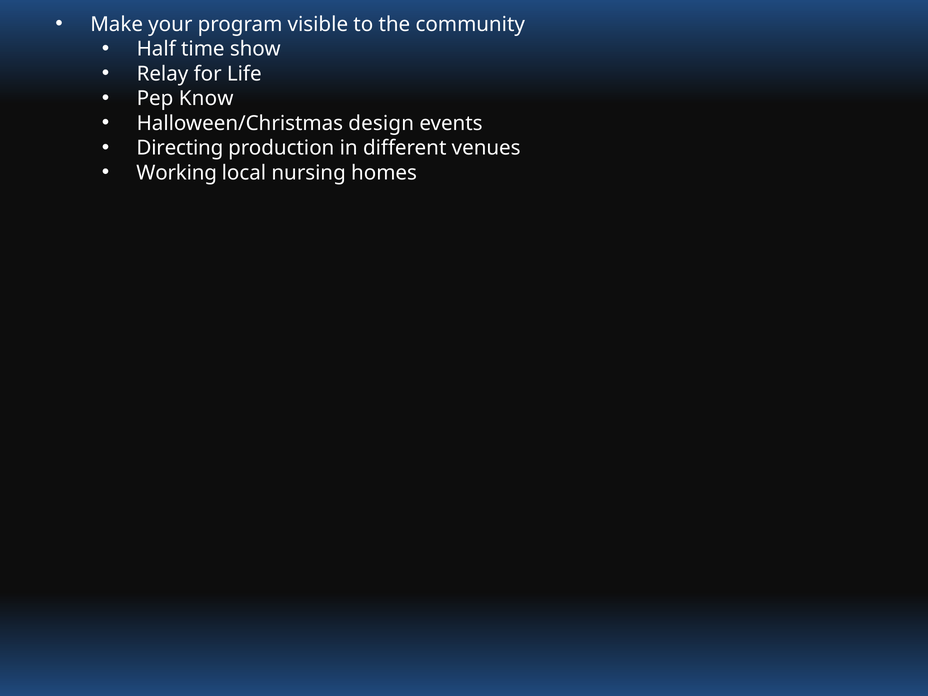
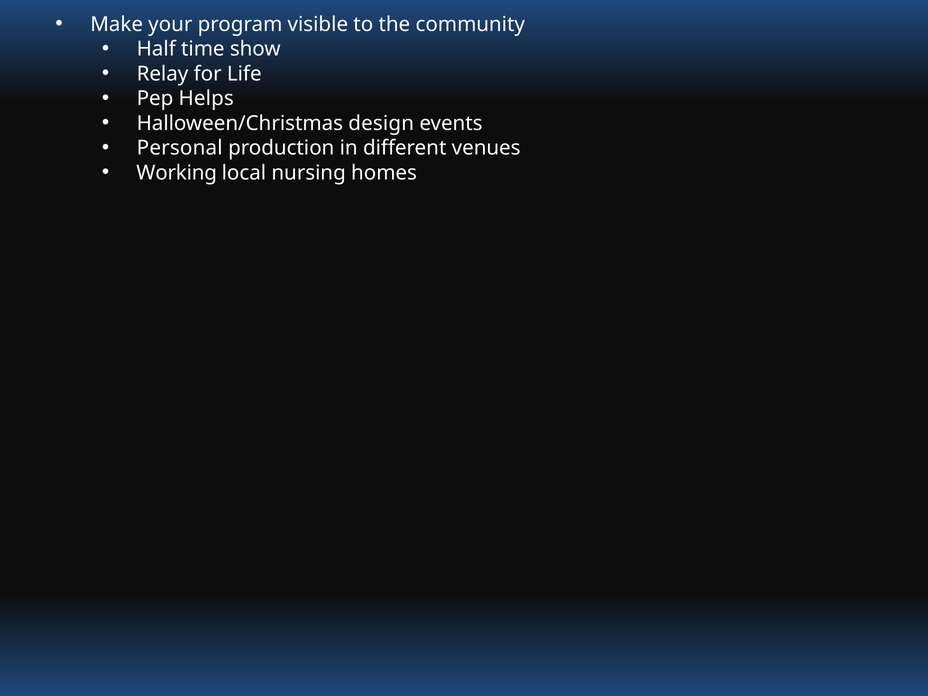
Know: Know -> Helps
Directing: Directing -> Personal
